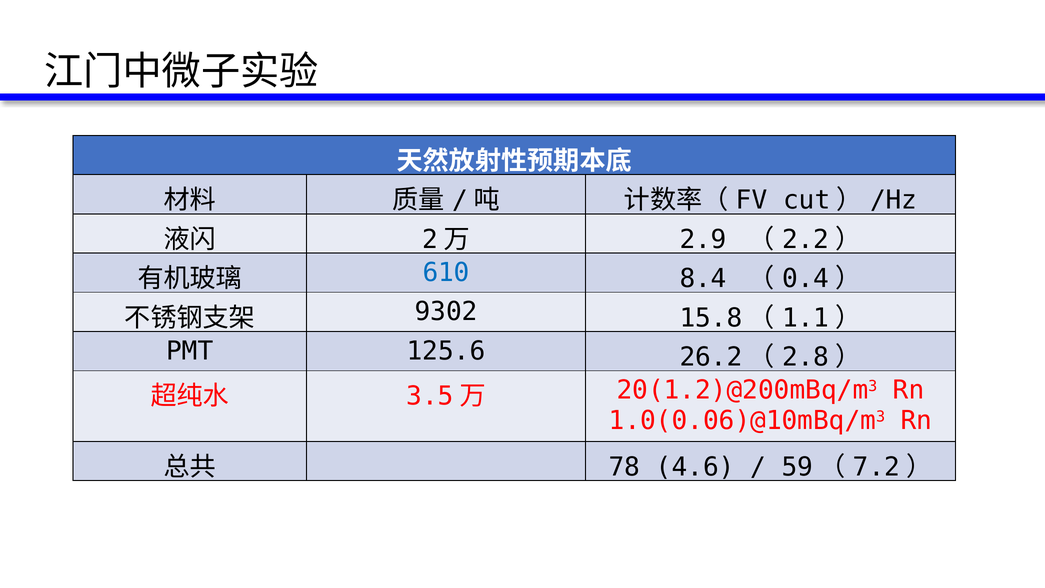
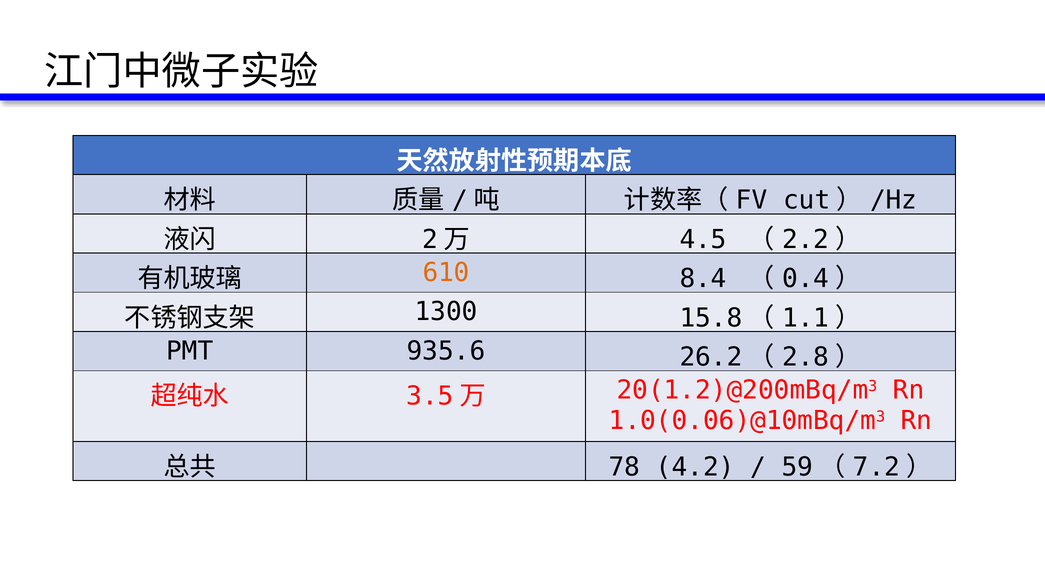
2.9: 2.9 -> 4.5
610 colour: blue -> orange
9302: 9302 -> 1300
125.6: 125.6 -> 935.6
4.6: 4.6 -> 4.2
